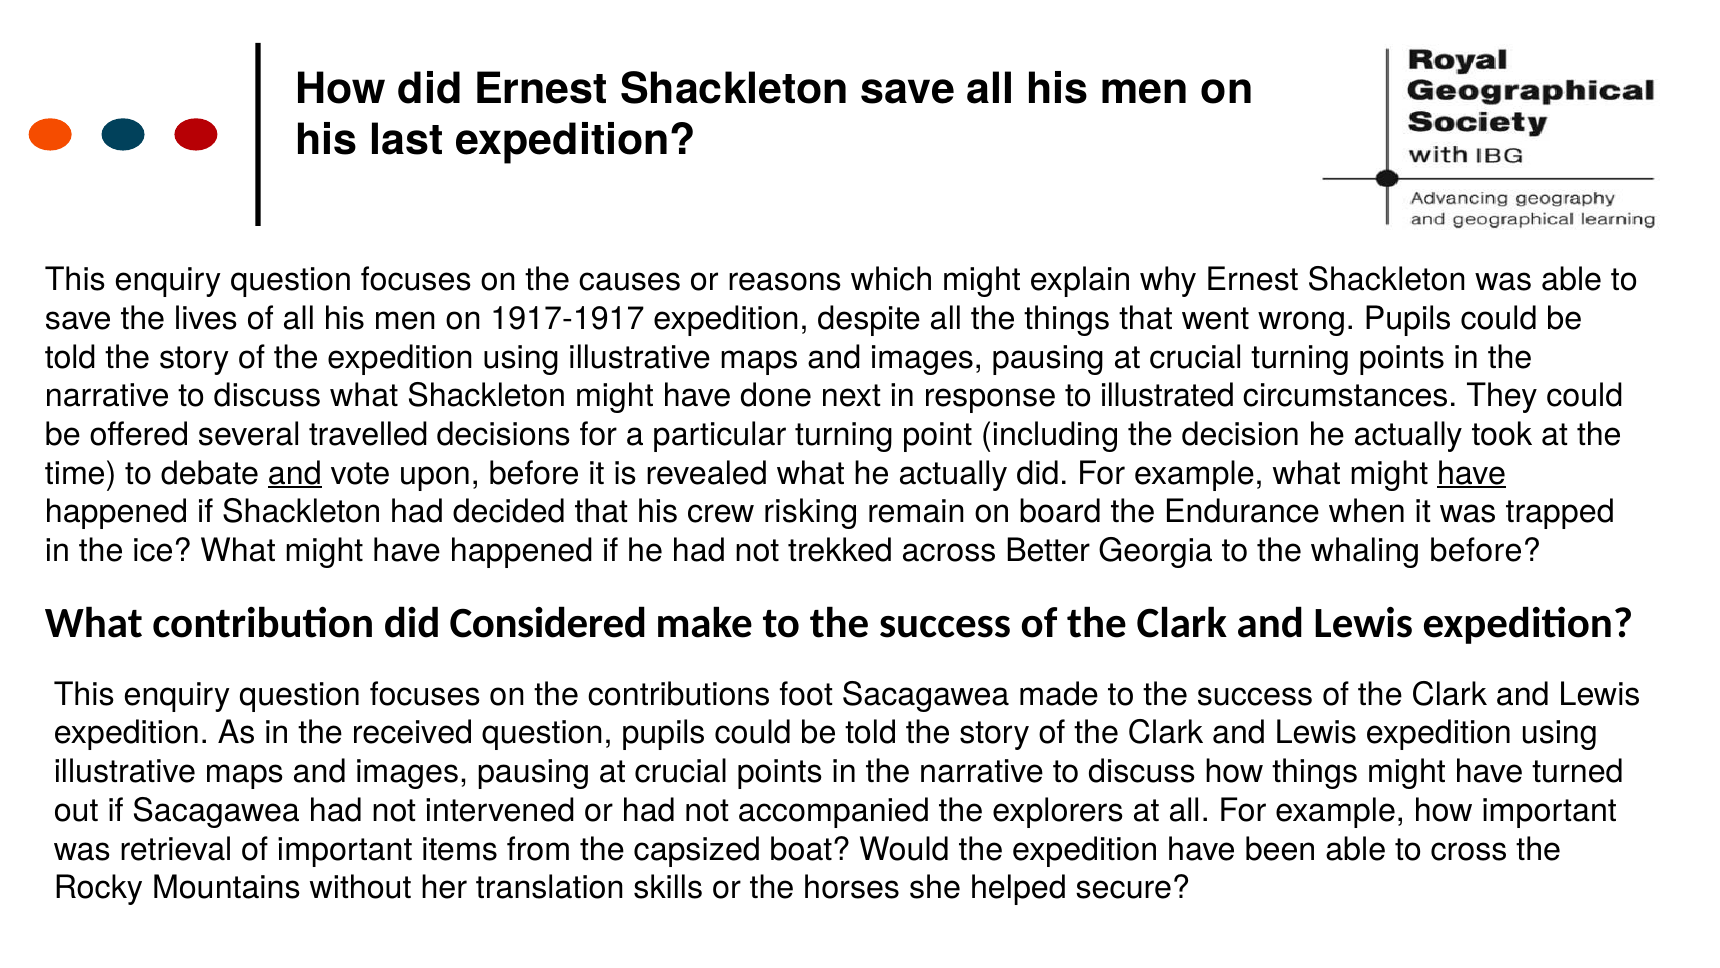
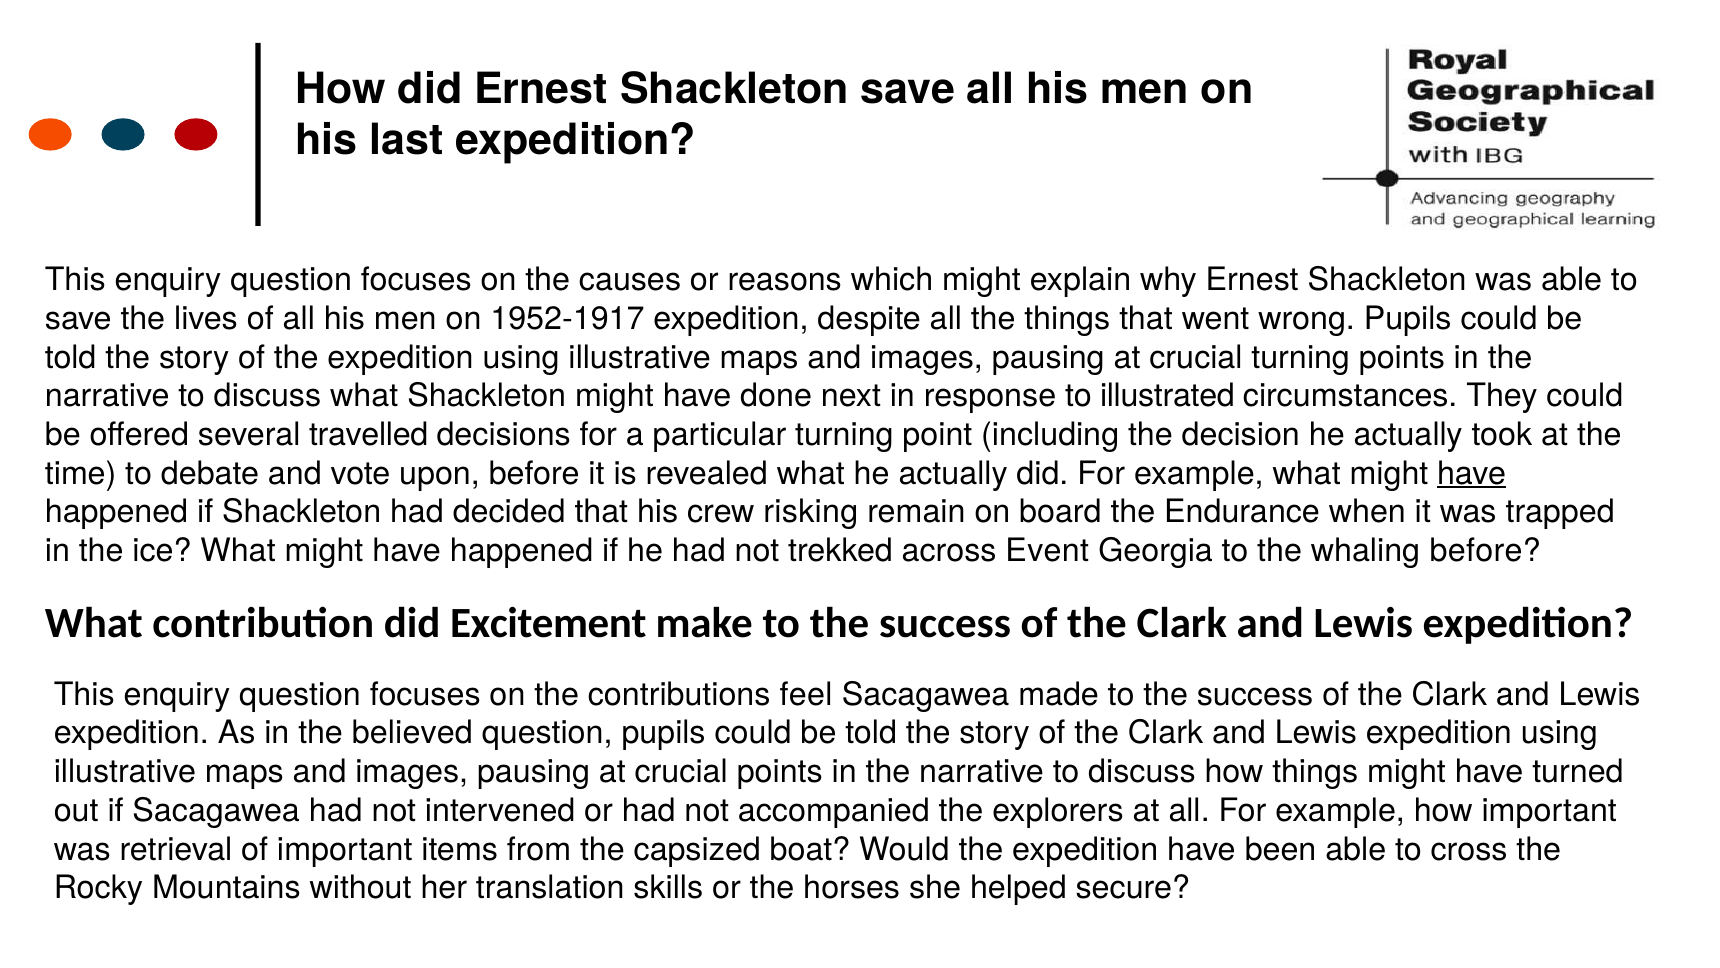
1917-1917: 1917-1917 -> 1952-1917
and at (295, 473) underline: present -> none
Better: Better -> Event
Considered: Considered -> Excitement
foot: foot -> feel
received: received -> believed
